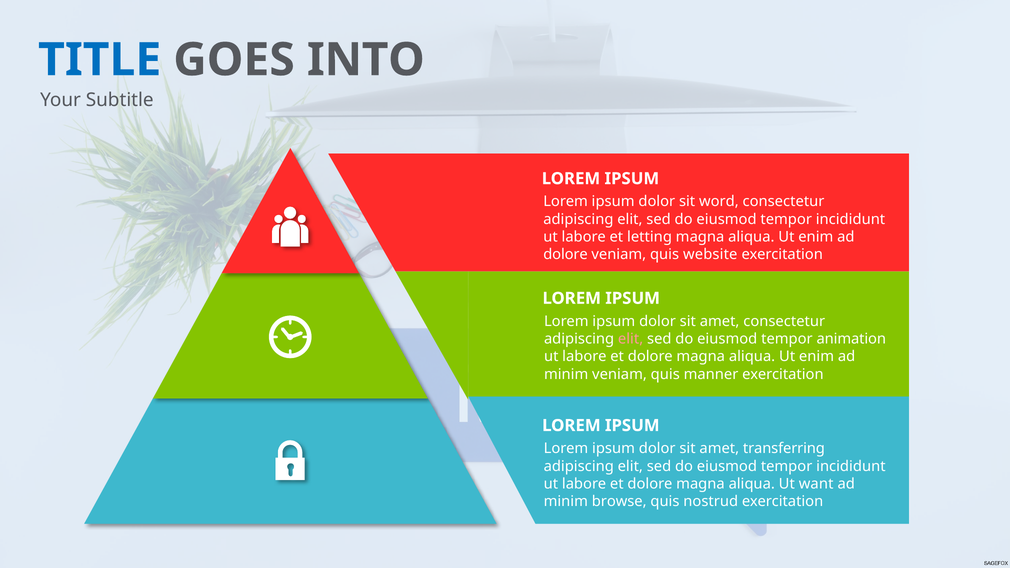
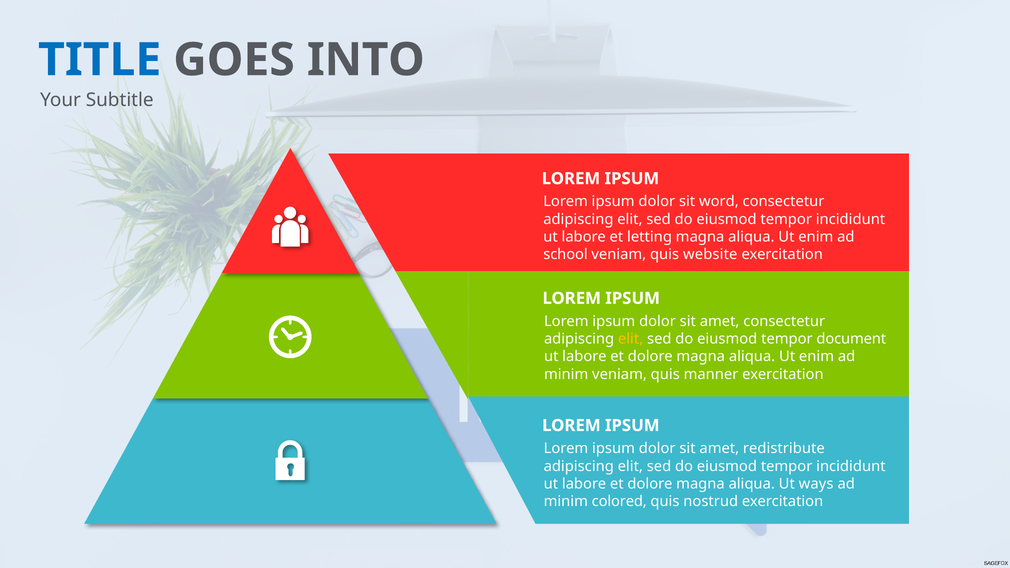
dolore at (566, 255): dolore -> school
elit at (631, 339) colour: pink -> yellow
animation: animation -> document
transferring: transferring -> redistribute
want: want -> ways
browse: browse -> colored
